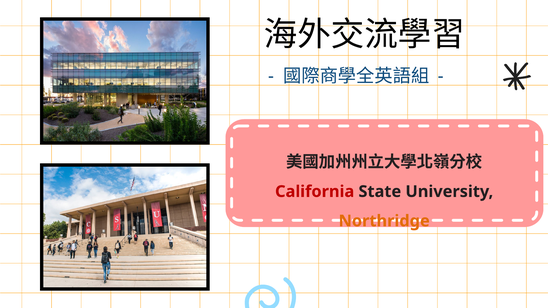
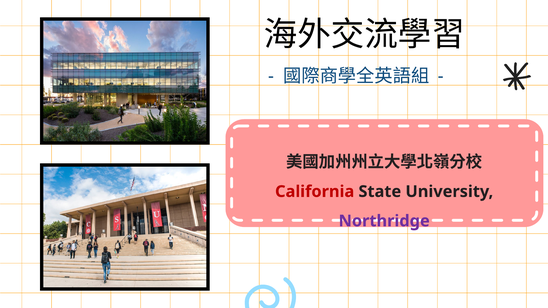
Northridge colour: orange -> purple
